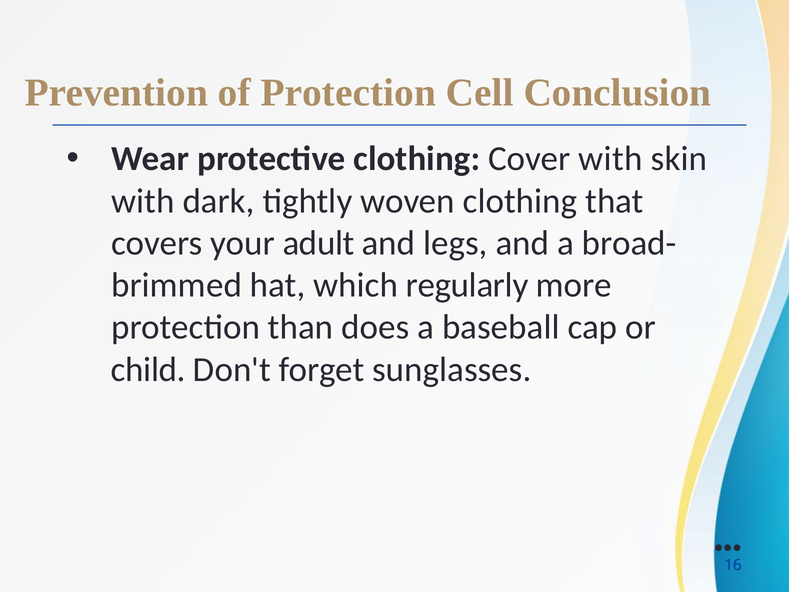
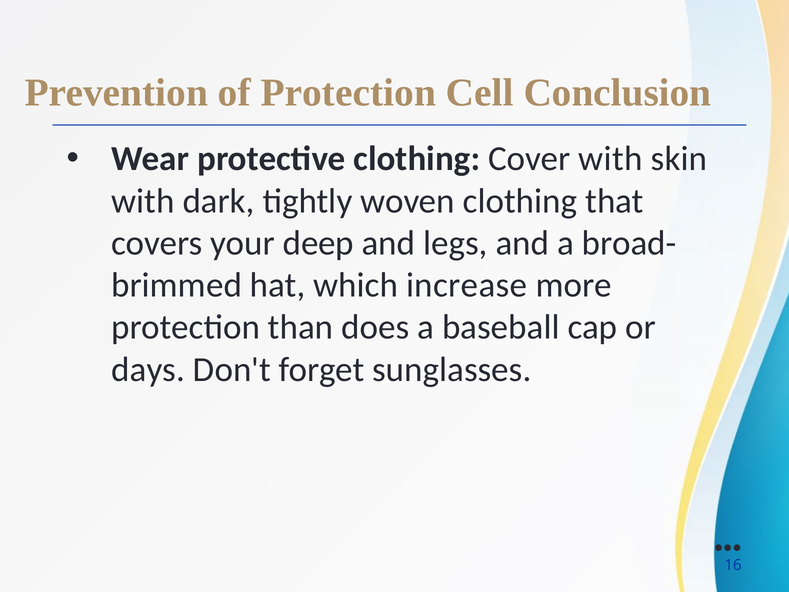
adult: adult -> deep
regularly: regularly -> increase
child: child -> days
